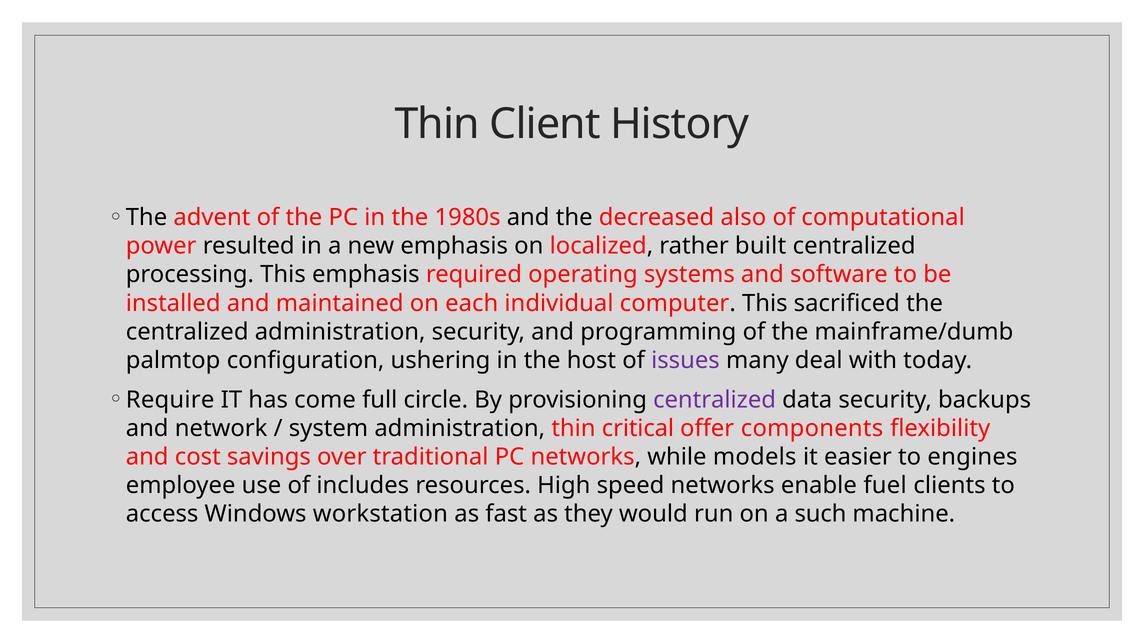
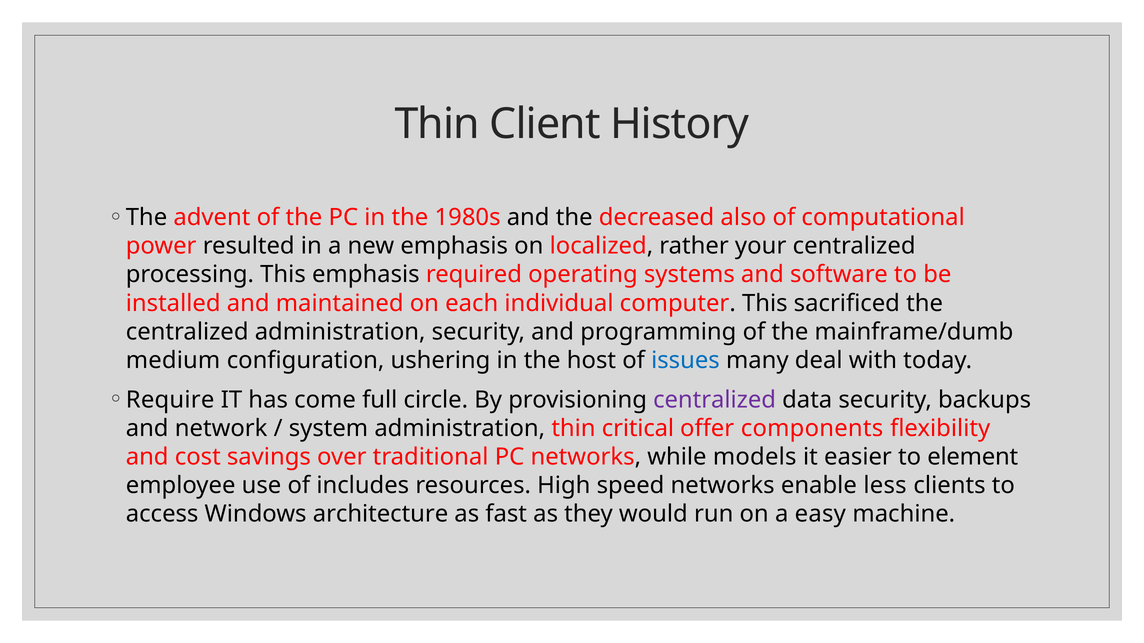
built: built -> your
palmtop: palmtop -> medium
issues colour: purple -> blue
engines: engines -> element
fuel: fuel -> less
workstation: workstation -> architecture
such: such -> easy
